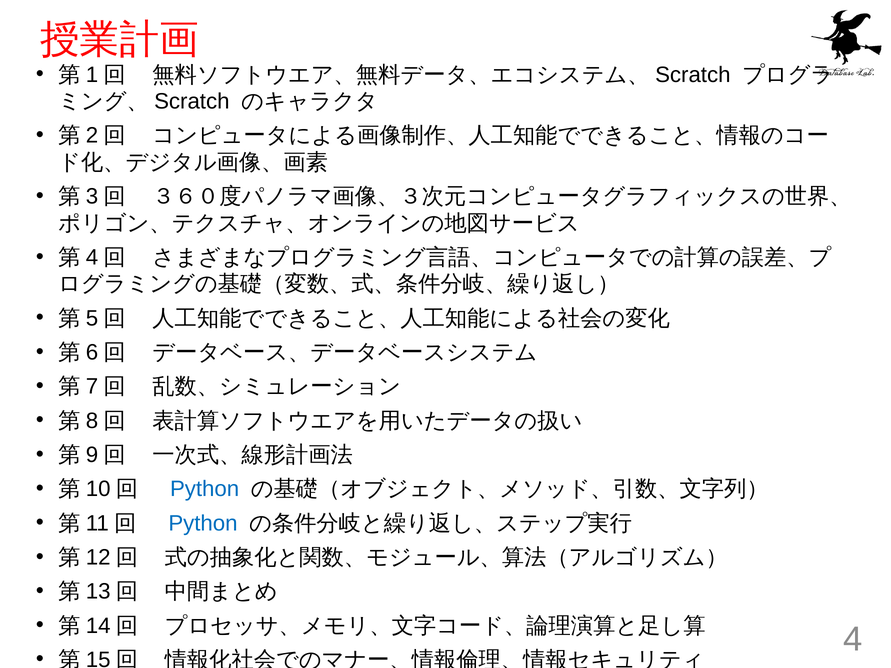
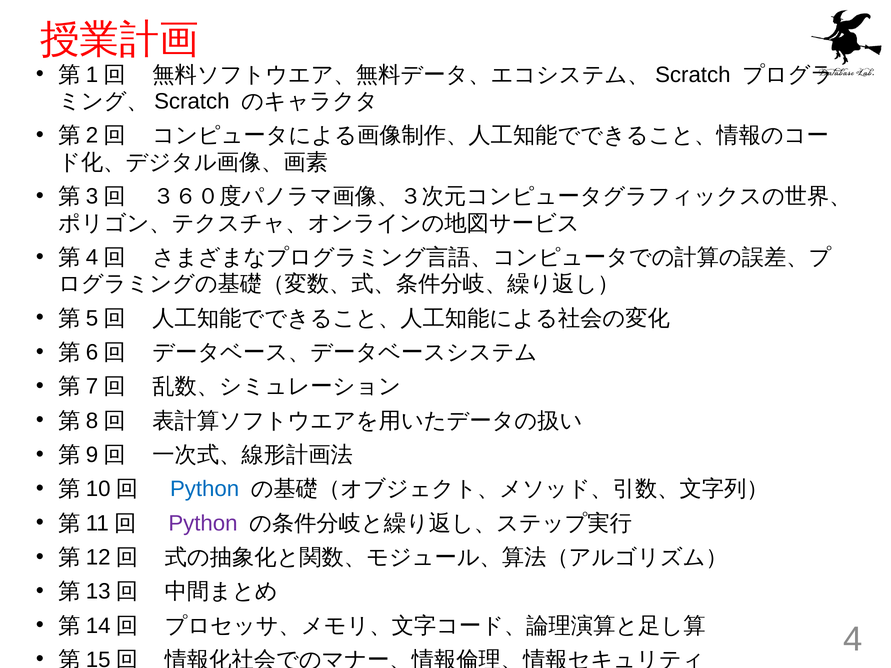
Python at (203, 523) colour: blue -> purple
